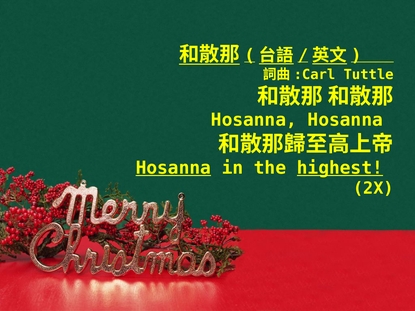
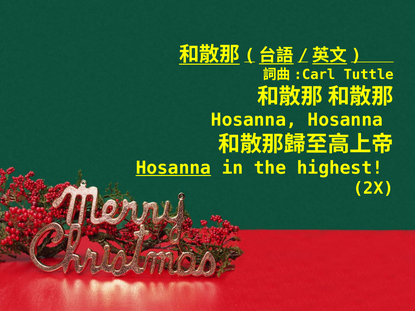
highest underline: present -> none
